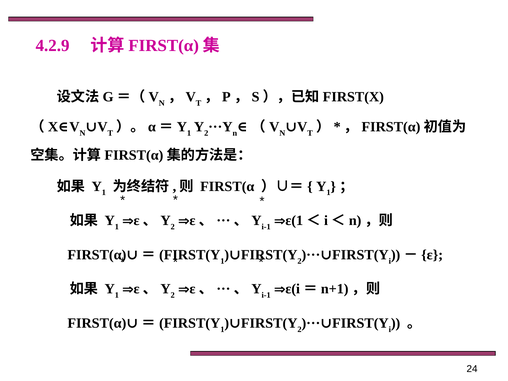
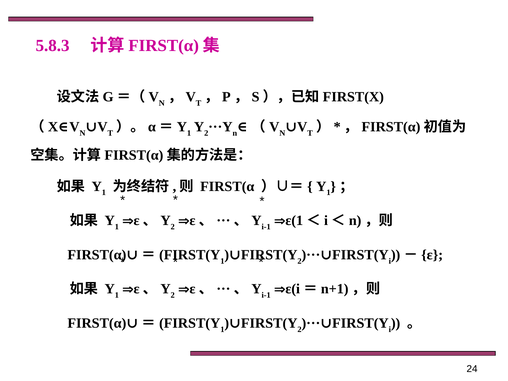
4.2.9: 4.2.9 -> 5.8.3
